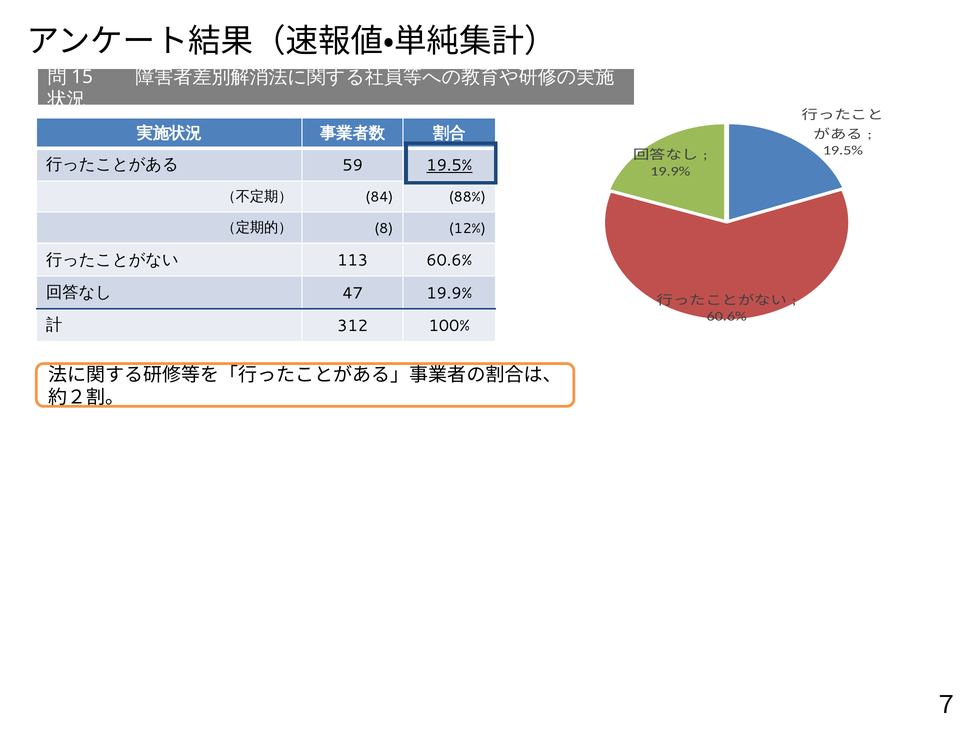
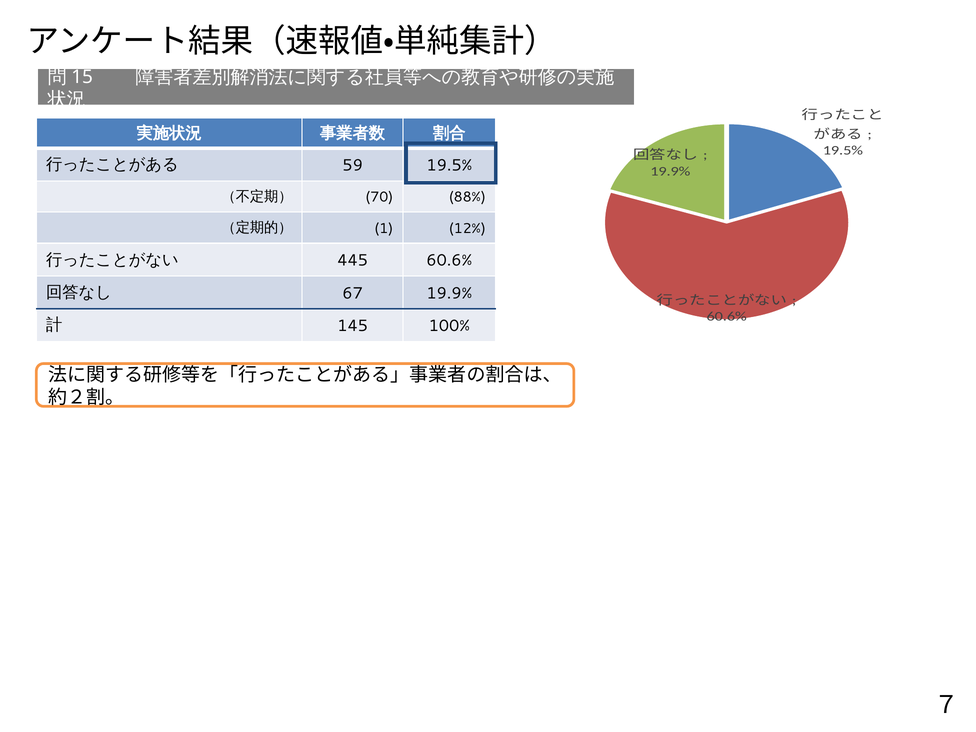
19.5% at (449, 165) underline: present -> none
84: 84 -> 70
8: 8 -> 1
113: 113 -> 445
47: 47 -> 67
312: 312 -> 145
